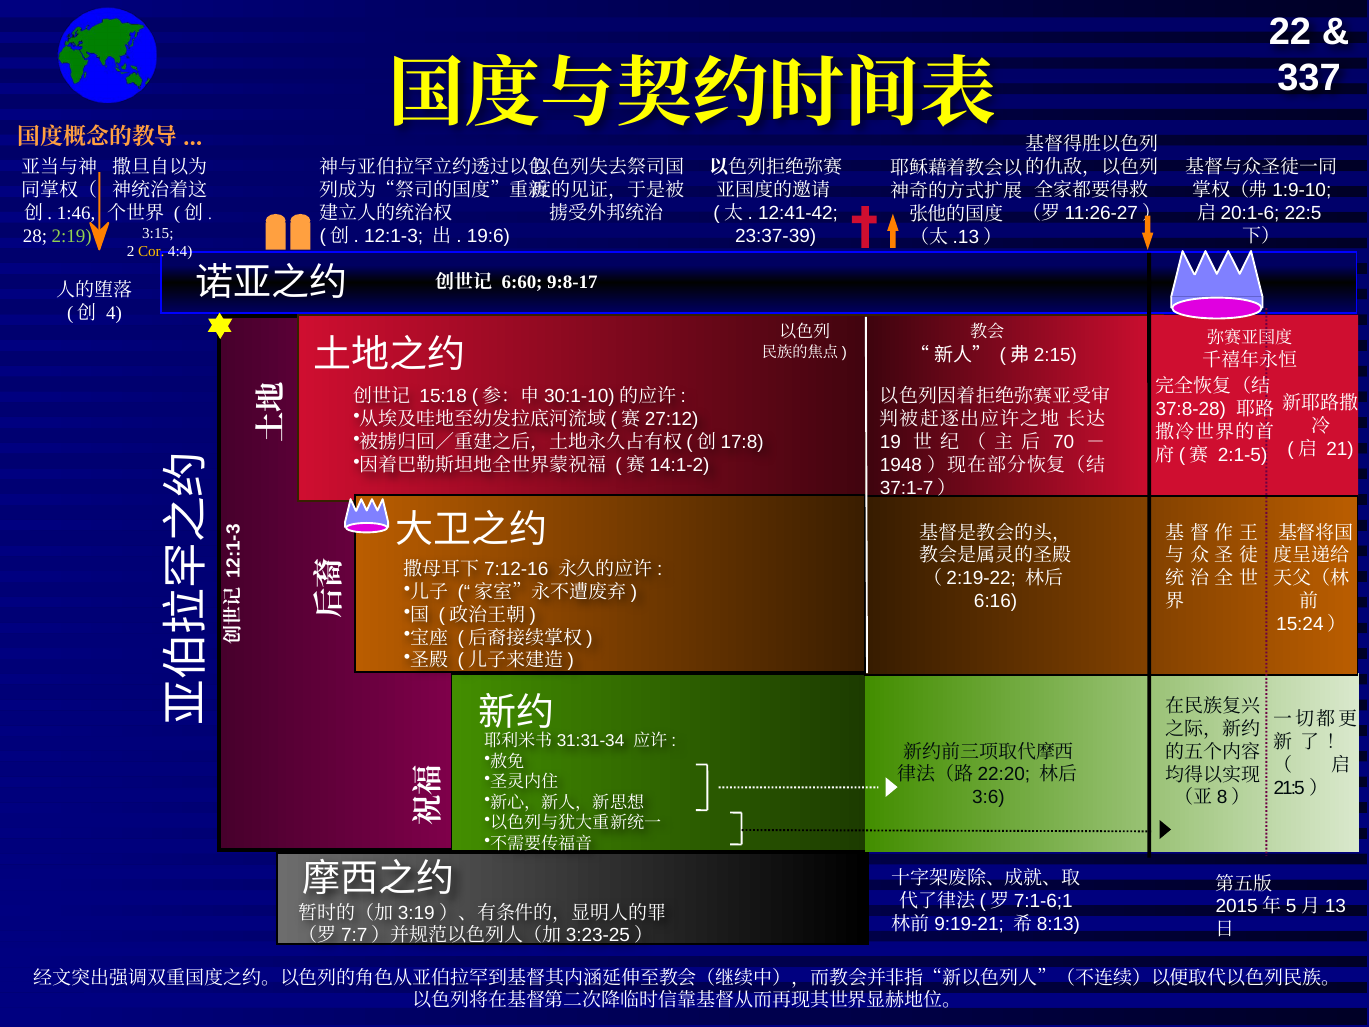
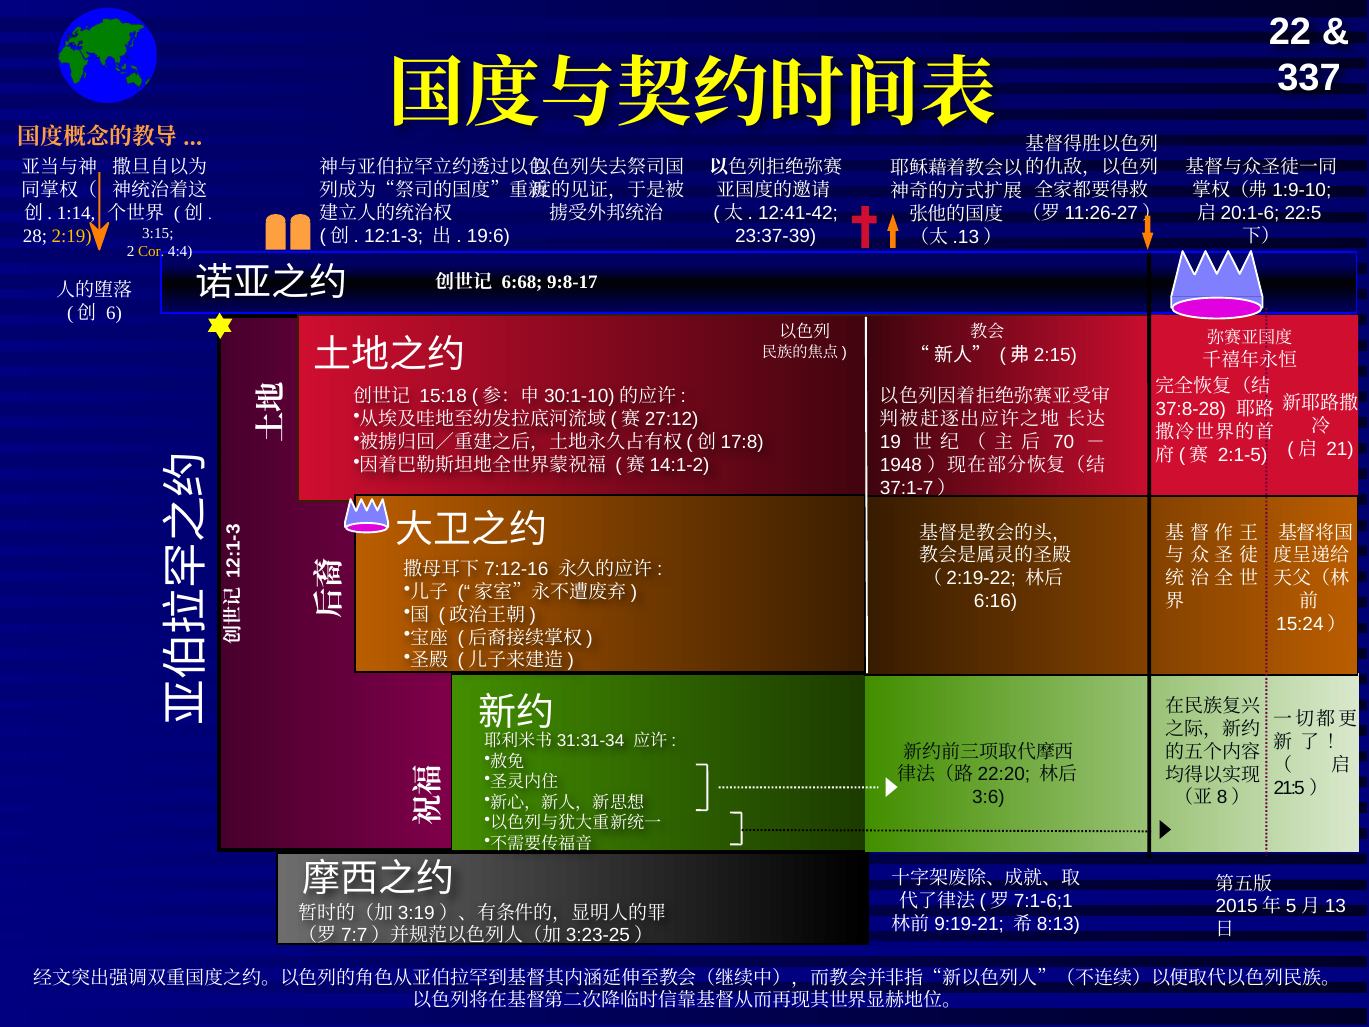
1:46: 1:46 -> 1:14
2:19 colour: light green -> yellow
6:60: 6:60 -> 6:68
4: 4 -> 6
